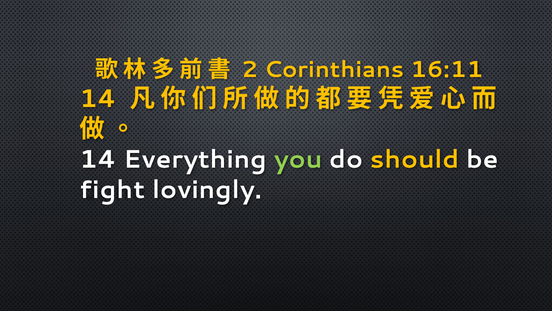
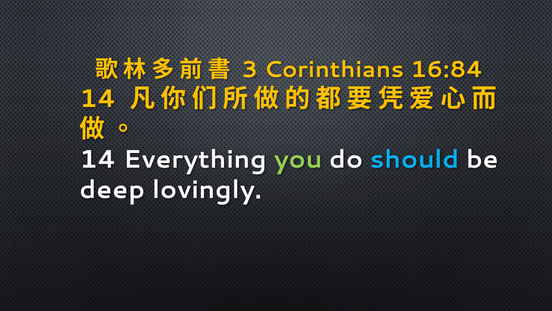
2: 2 -> 3
16:11: 16:11 -> 16:84
should colour: yellow -> light blue
fight: fight -> deep
